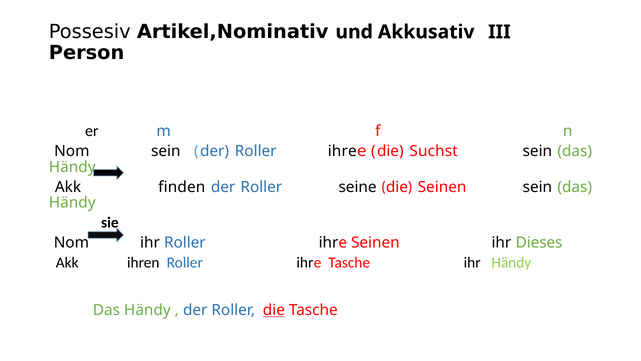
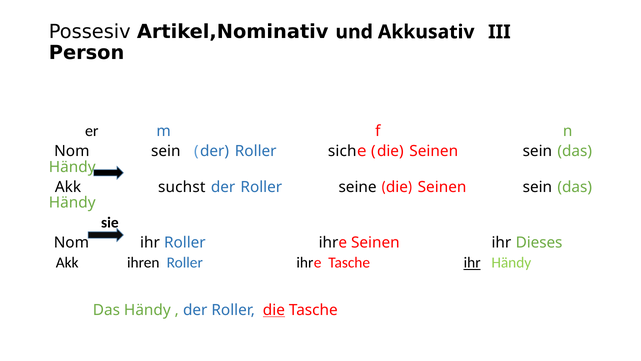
der Roller ihre: ihre -> sich
die Suchst: Suchst -> Seinen
finden: finden -> suchst
ihr at (472, 263) underline: none -> present
